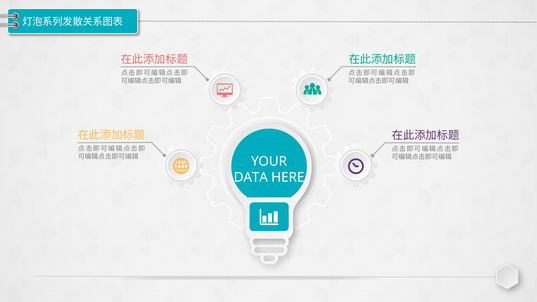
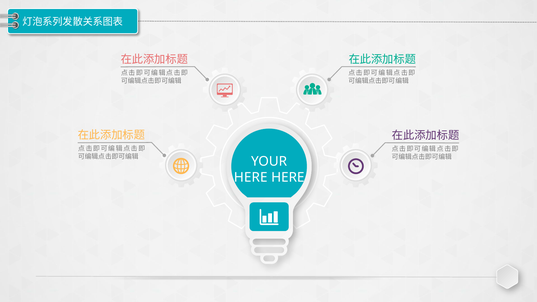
DATA at (251, 178): DATA -> HERE
